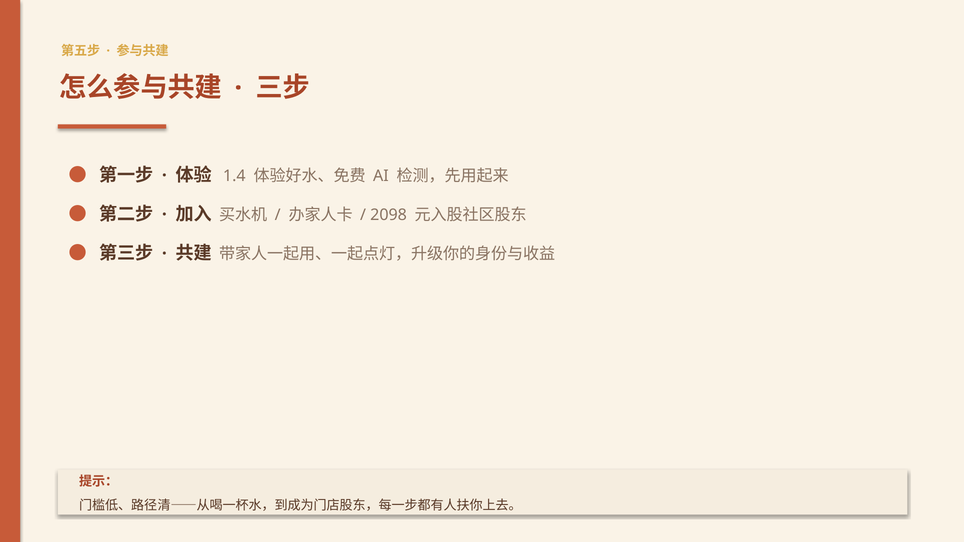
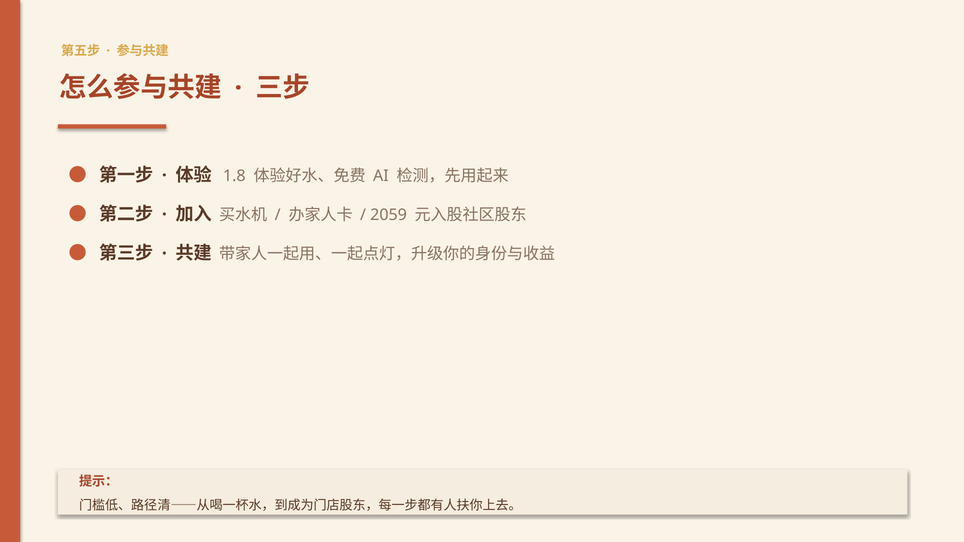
1.4: 1.4 -> 1.8
2098: 2098 -> 2059
